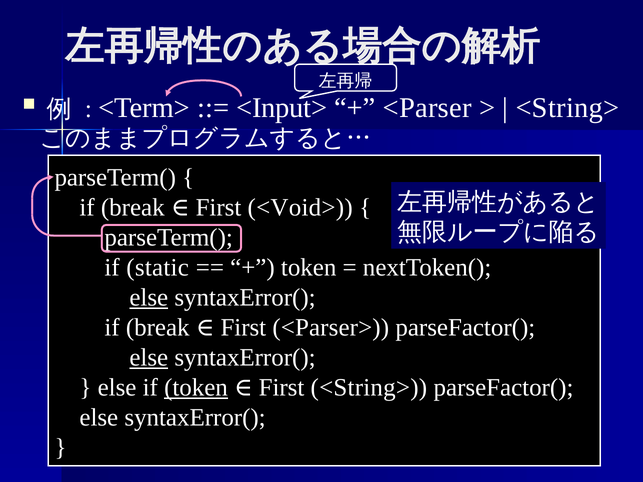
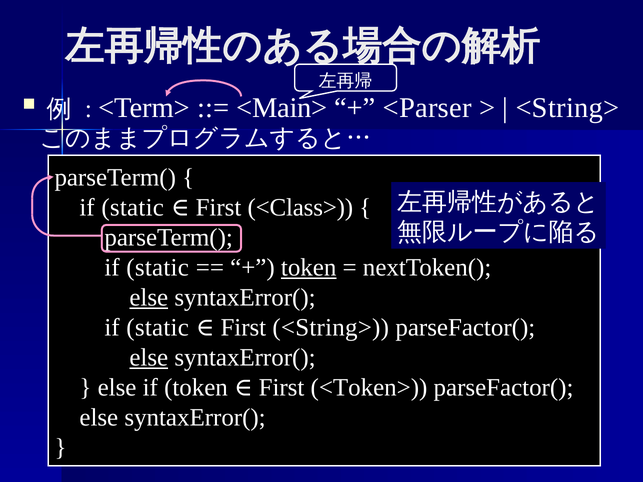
<Input>: <Input> -> <Main>
break at (133, 207): break -> static
<Void>: <Void> -> <Class>
token at (309, 267) underline: none -> present
break at (158, 328): break -> static
First <Parser>: <Parser> -> <String>
token at (196, 388) underline: present -> none
First <String>: <String> -> <Token>
